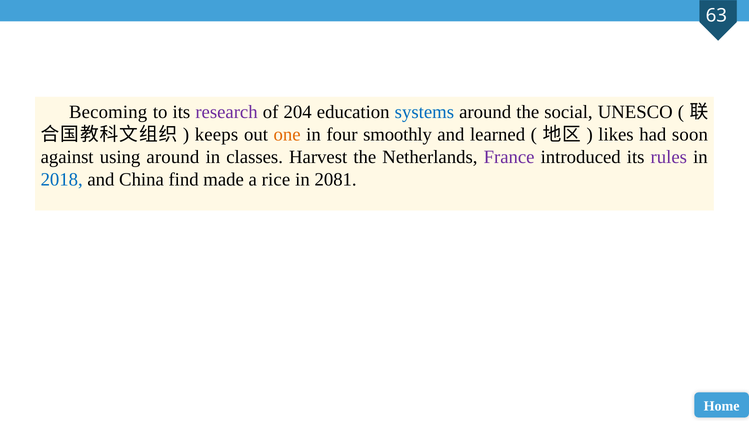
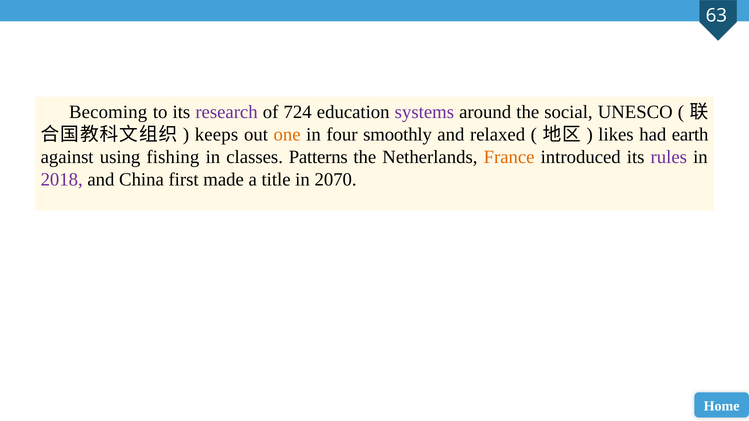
204: 204 -> 724
systems colour: blue -> purple
learned: learned -> relaxed
soon: soon -> earth
using around: around -> fishing
Harvest: Harvest -> Patterns
France colour: purple -> orange
2018 colour: blue -> purple
find: find -> first
rice: rice -> title
2081: 2081 -> 2070
